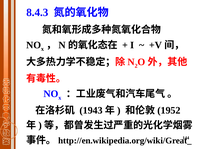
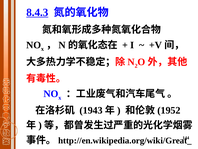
8.4.3 underline: none -> present
